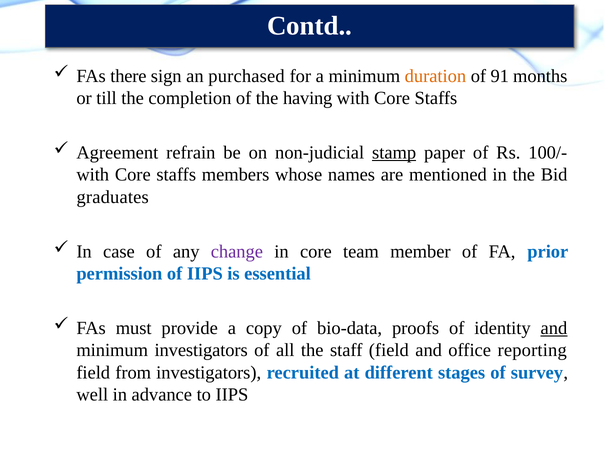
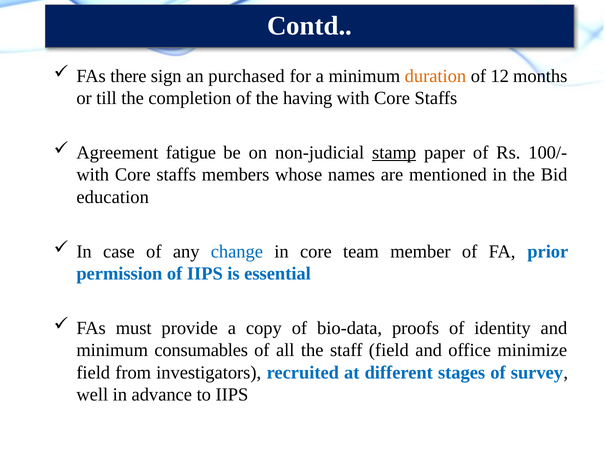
91: 91 -> 12
refrain: refrain -> fatigue
graduates: graduates -> education
change colour: purple -> blue
and at (554, 328) underline: present -> none
minimum investigators: investigators -> consumables
reporting: reporting -> minimize
